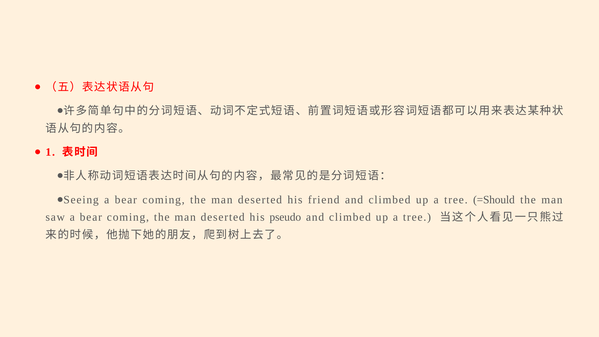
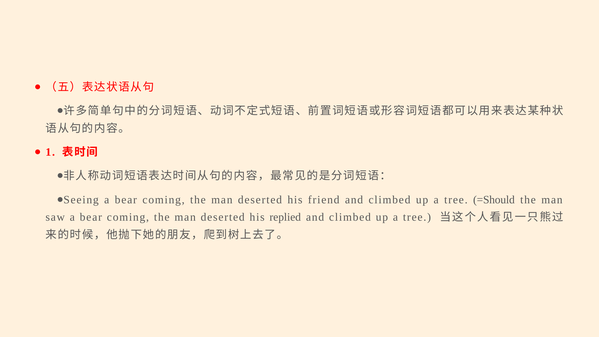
pseudo: pseudo -> replied
